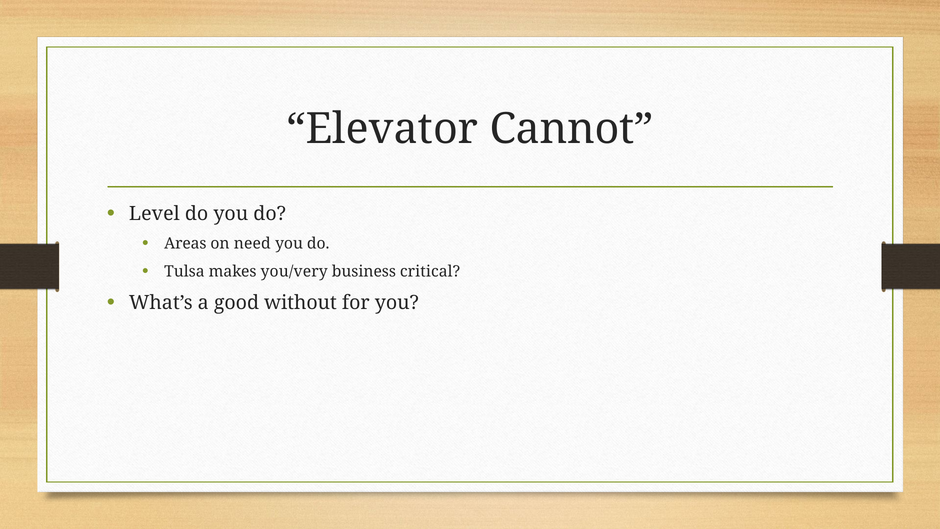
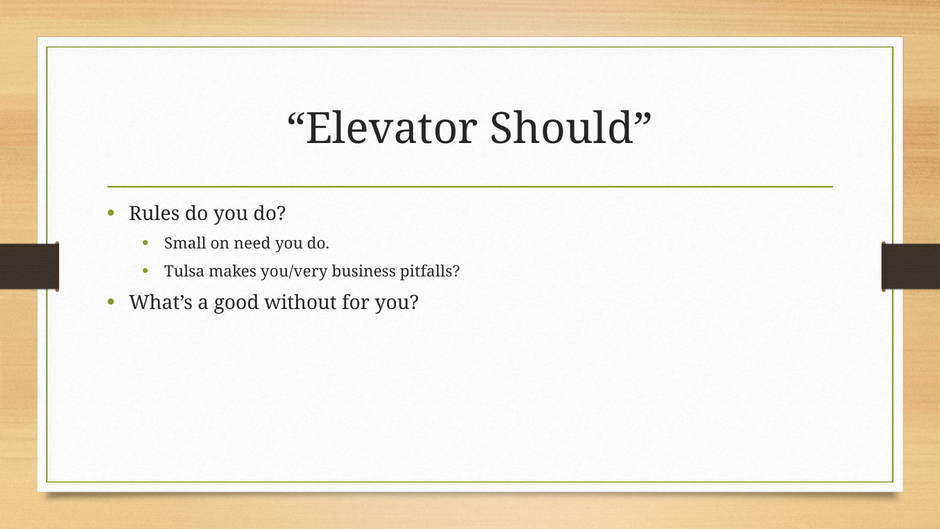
Cannot: Cannot -> Should
Level: Level -> Rules
Areas: Areas -> Small
critical: critical -> pitfalls
